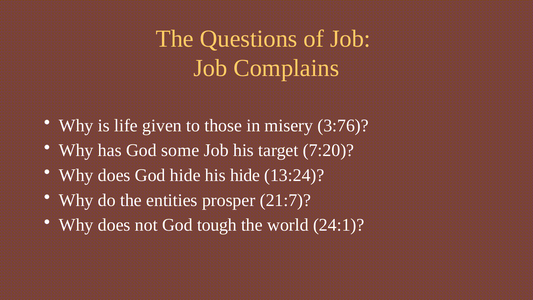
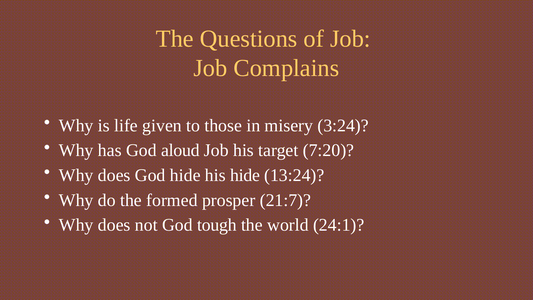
3:76: 3:76 -> 3:24
some: some -> aloud
entities: entities -> formed
